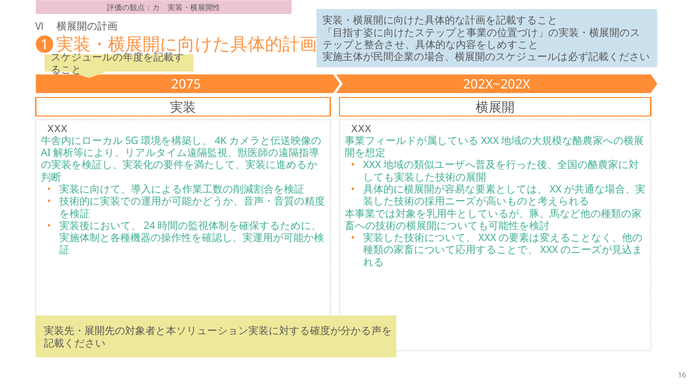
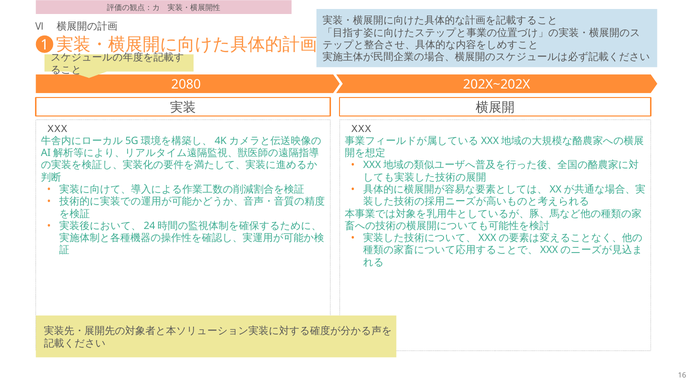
2075: 2075 -> 2080
